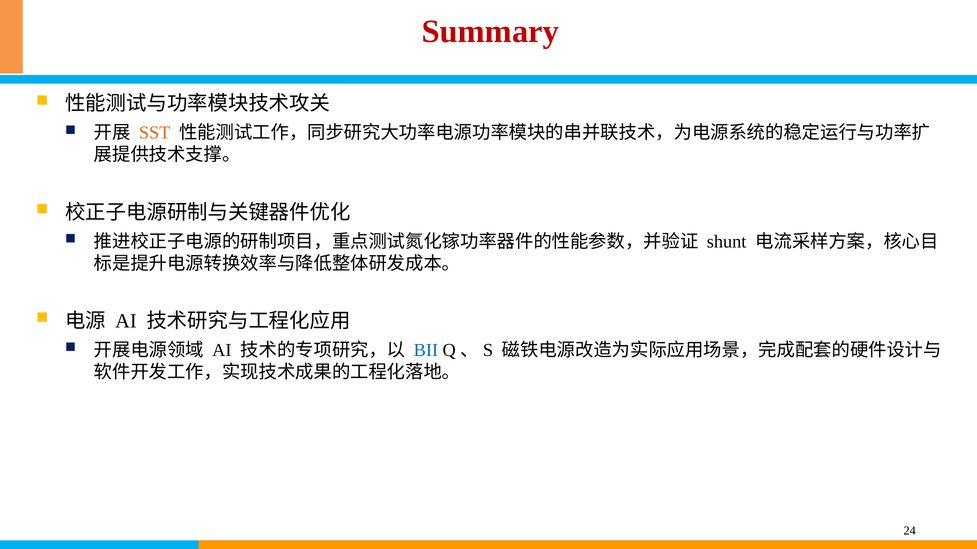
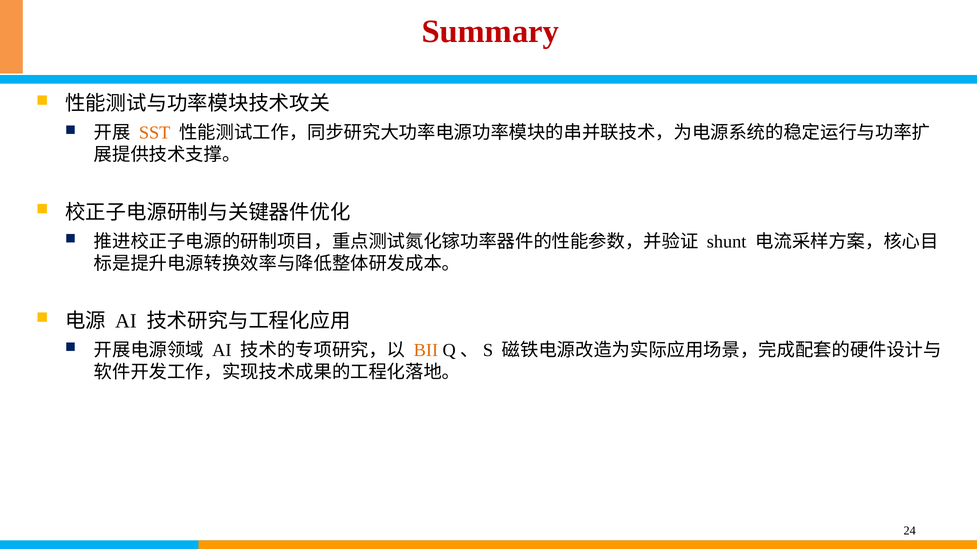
BII colour: blue -> orange
